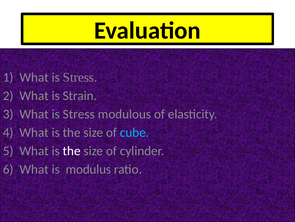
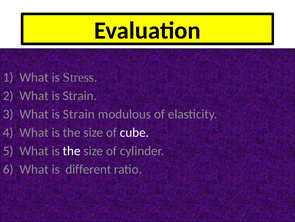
Stress at (79, 114): Stress -> Strain
cube colour: light blue -> white
modulus: modulus -> different
